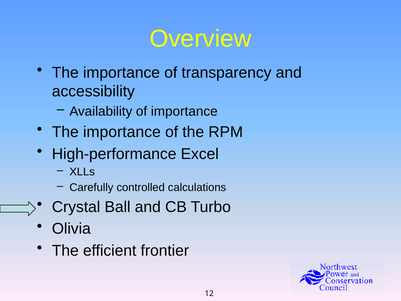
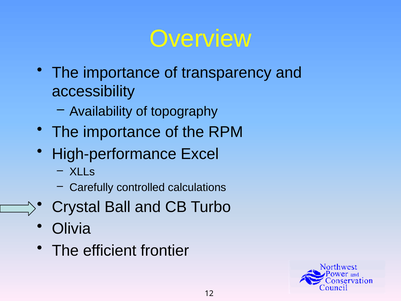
of importance: importance -> topography
